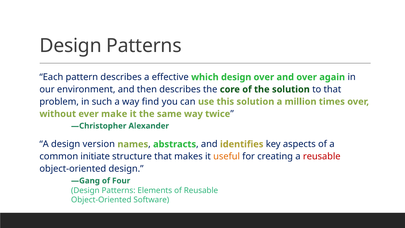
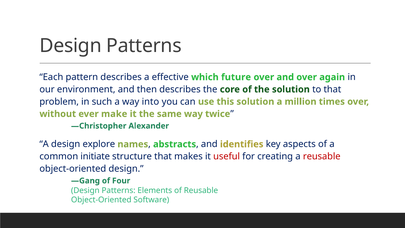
which design: design -> future
find: find -> into
version: version -> explore
useful colour: orange -> red
